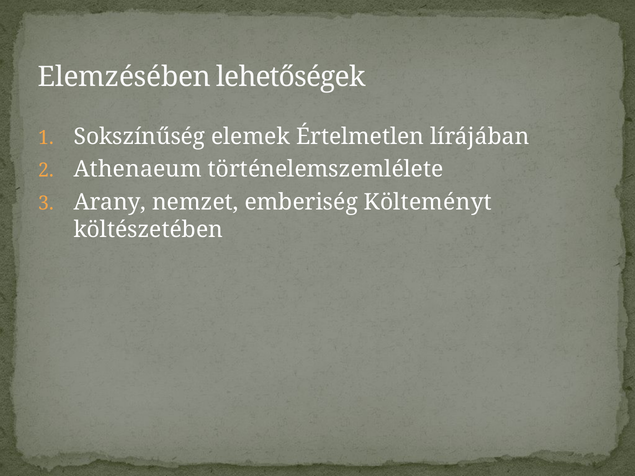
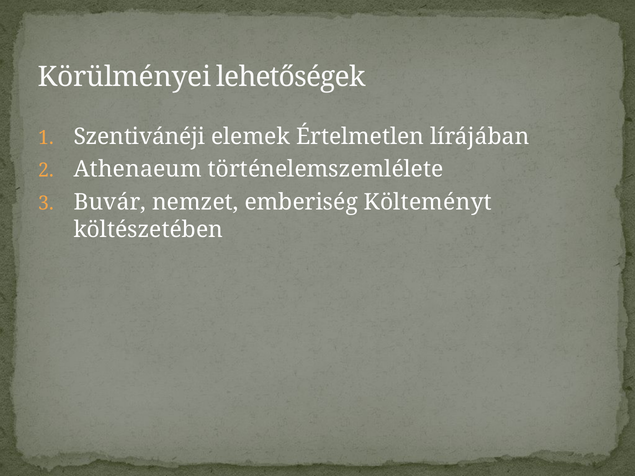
Elemzésében: Elemzésében -> Körülményei
Sokszínűség: Sokszínűség -> Szentivánéji
Arany: Arany -> Buvár
